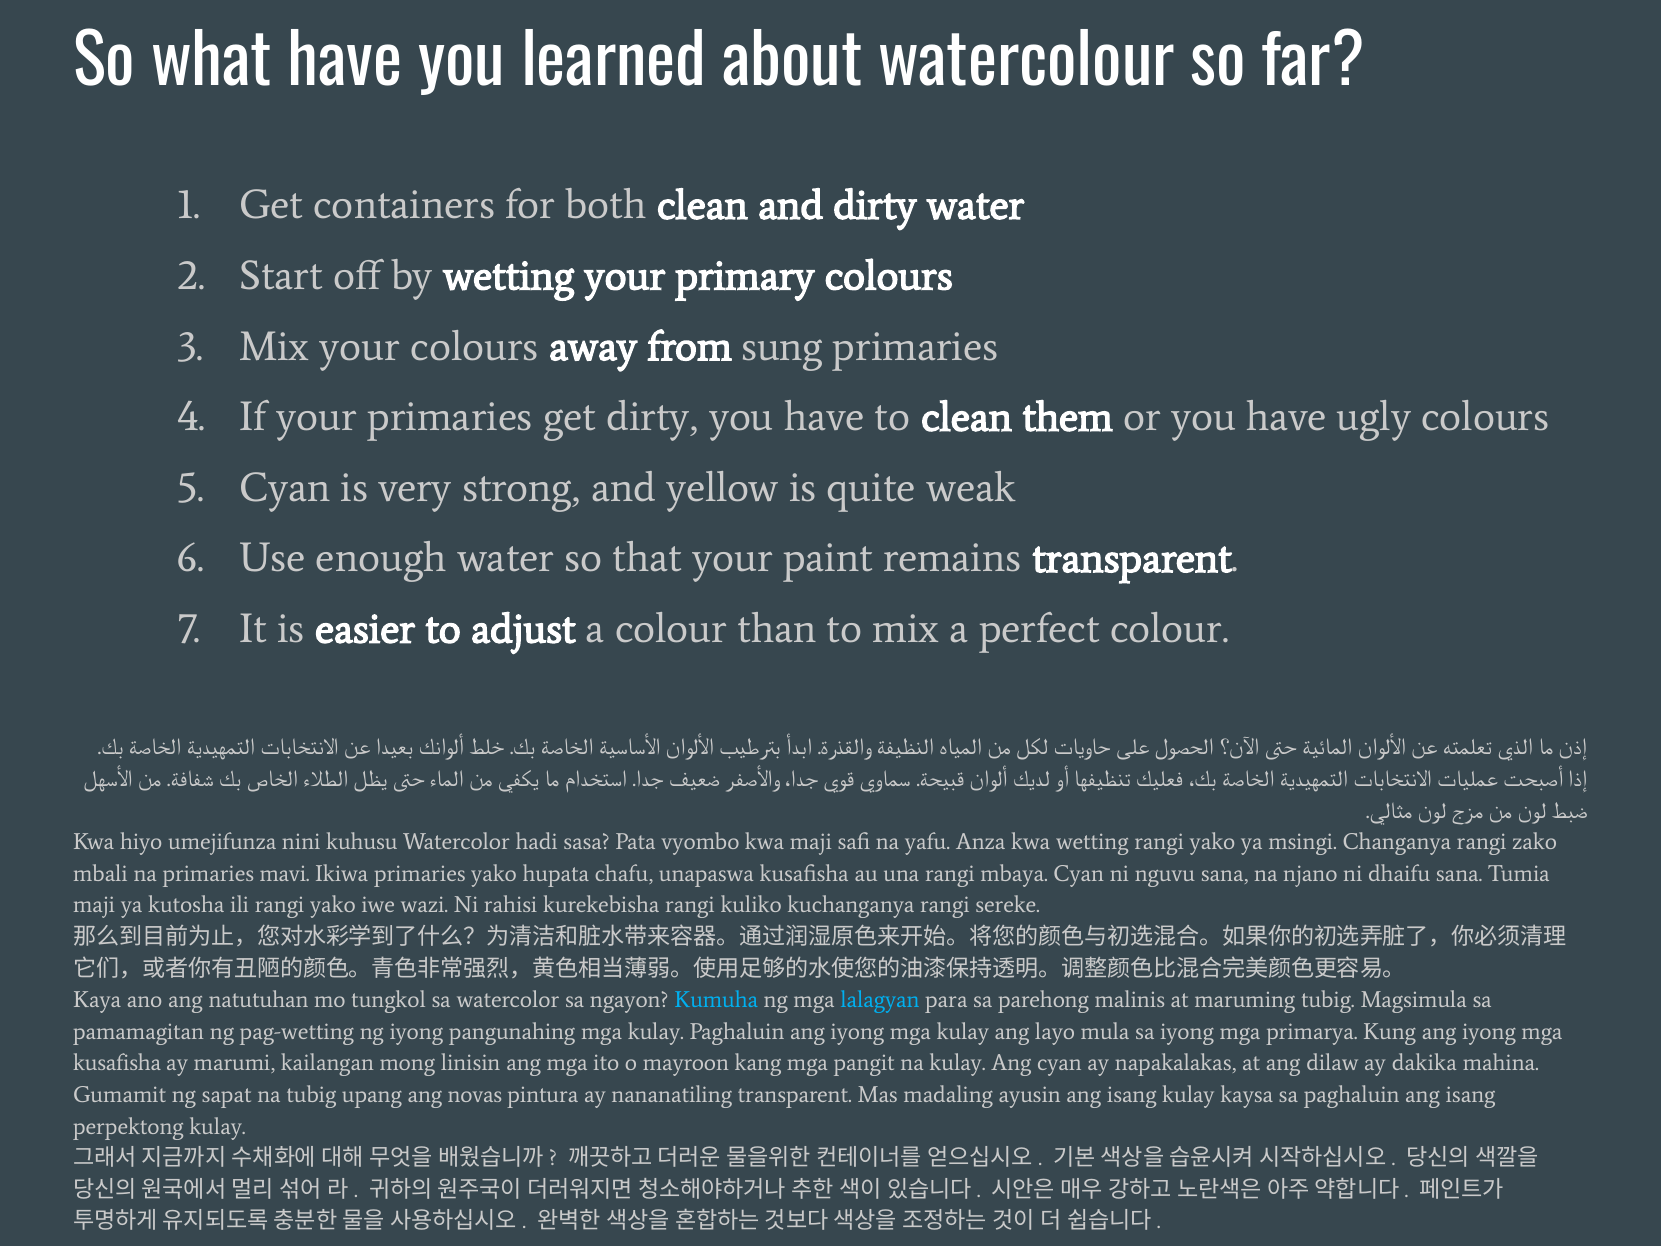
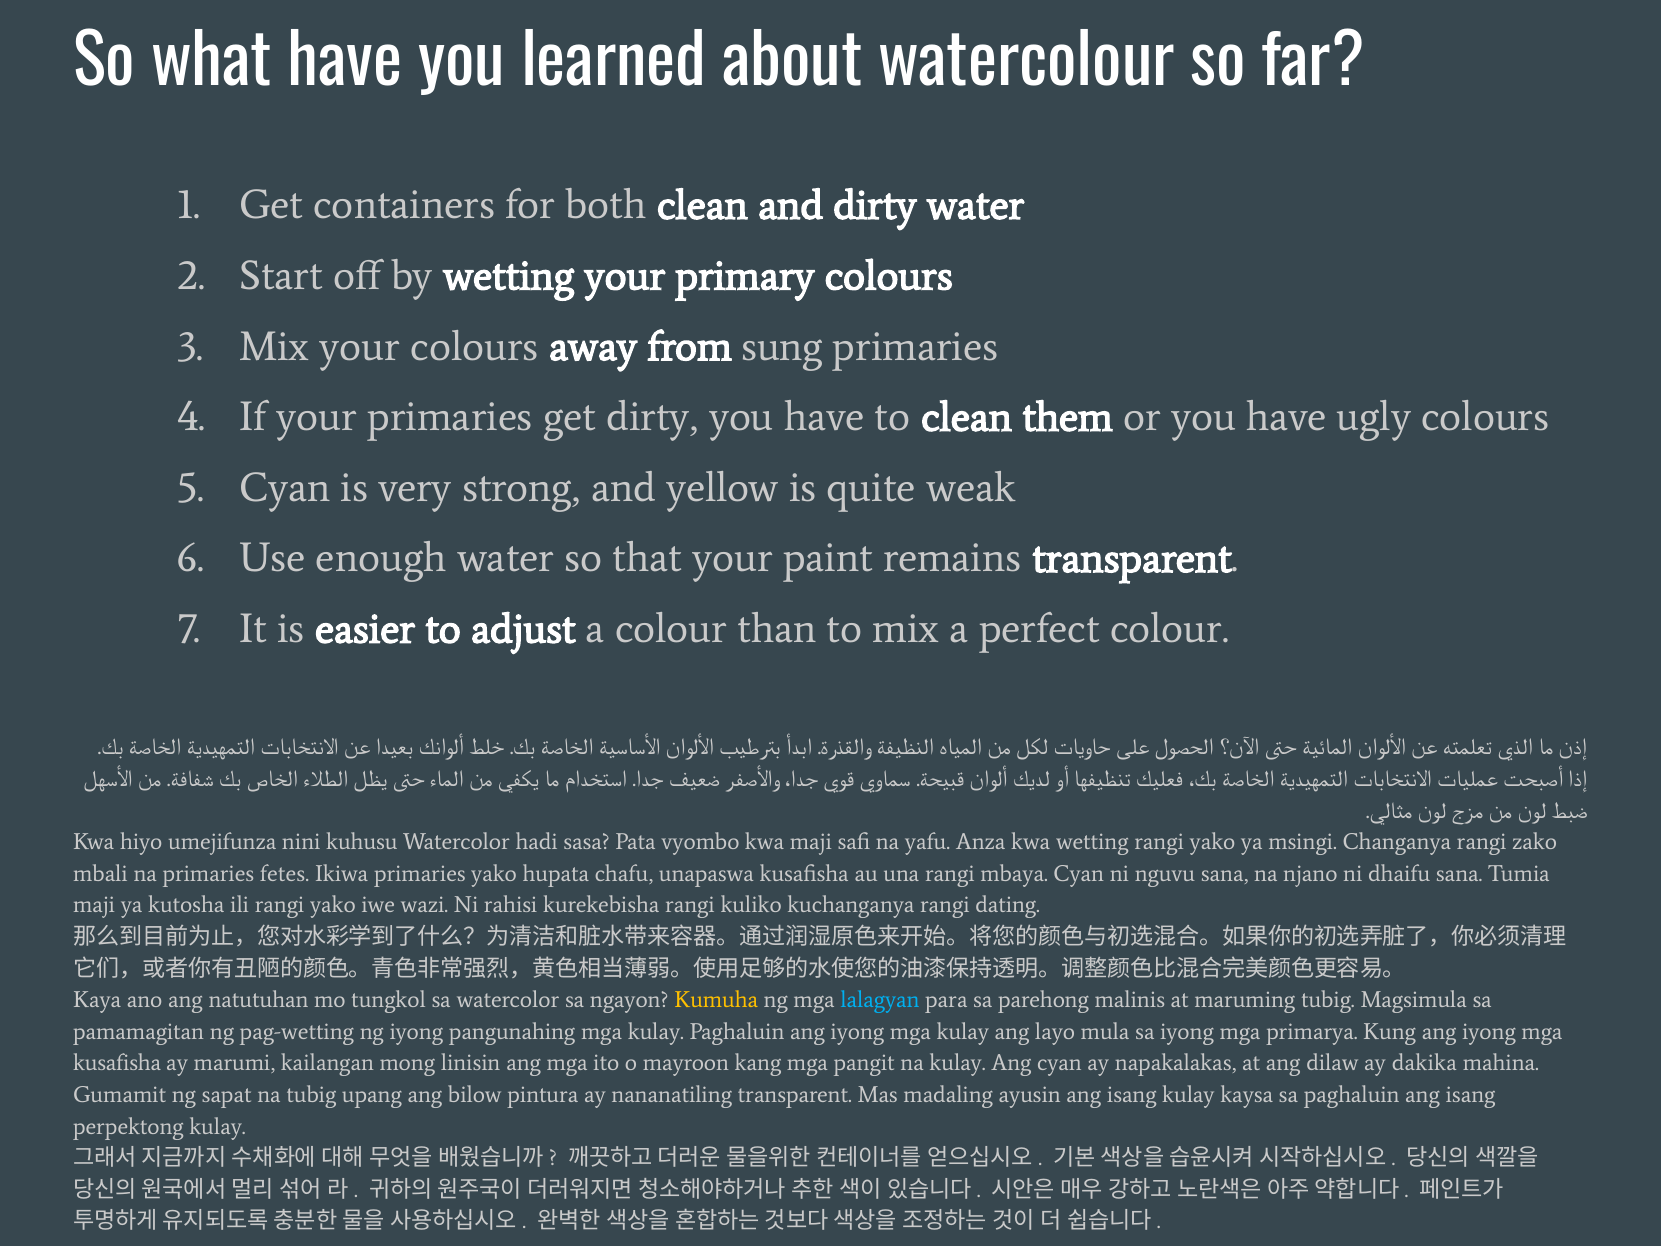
mavi: mavi -> fetes
sereke: sereke -> dating
Kumuha colour: light blue -> yellow
novas: novas -> bilow
